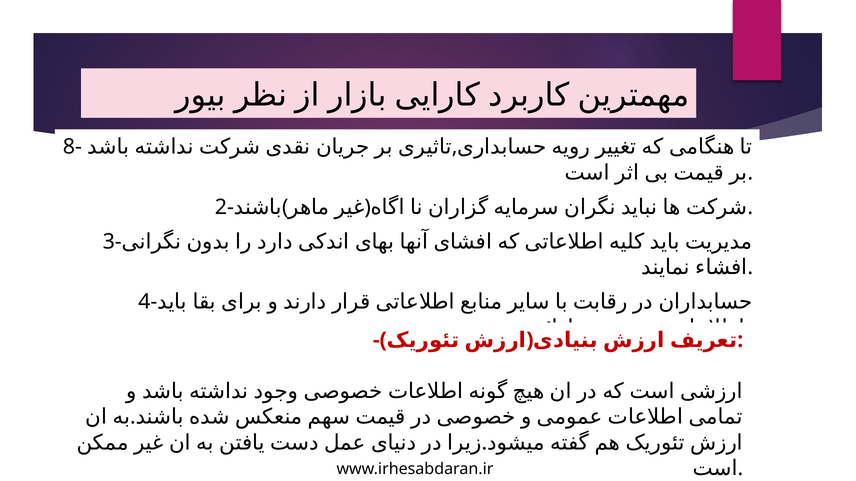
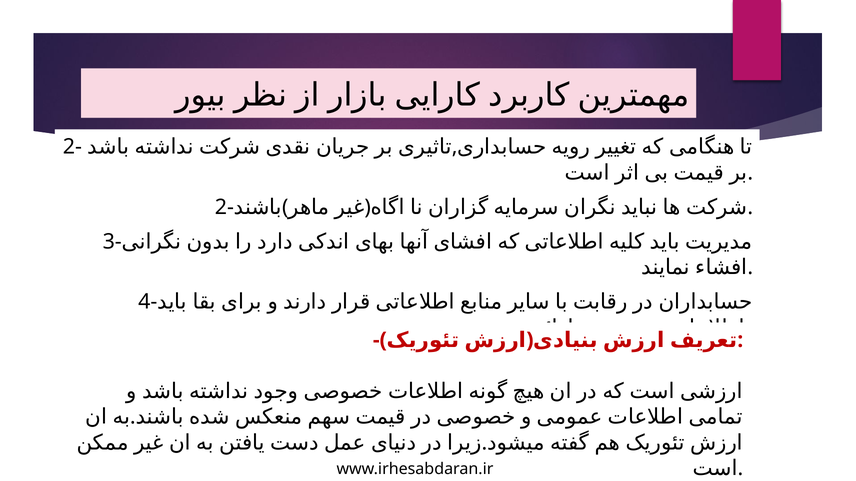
8- at (72, 147): 8- -> 2-
